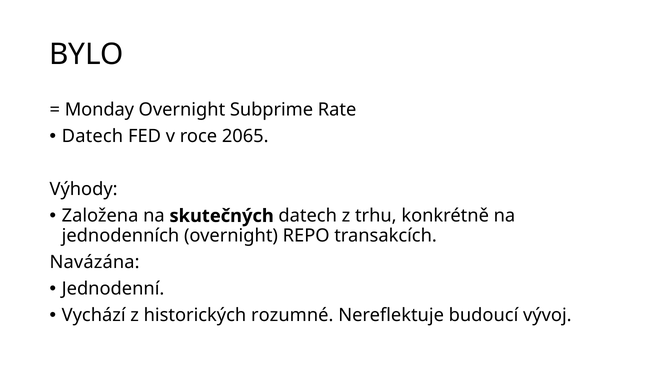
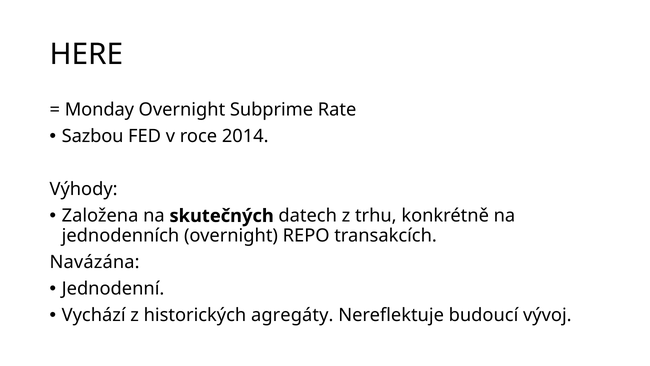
BYLO: BYLO -> HERE
Datech at (92, 136): Datech -> Sazbou
2065: 2065 -> 2014
rozumné: rozumné -> agregáty
